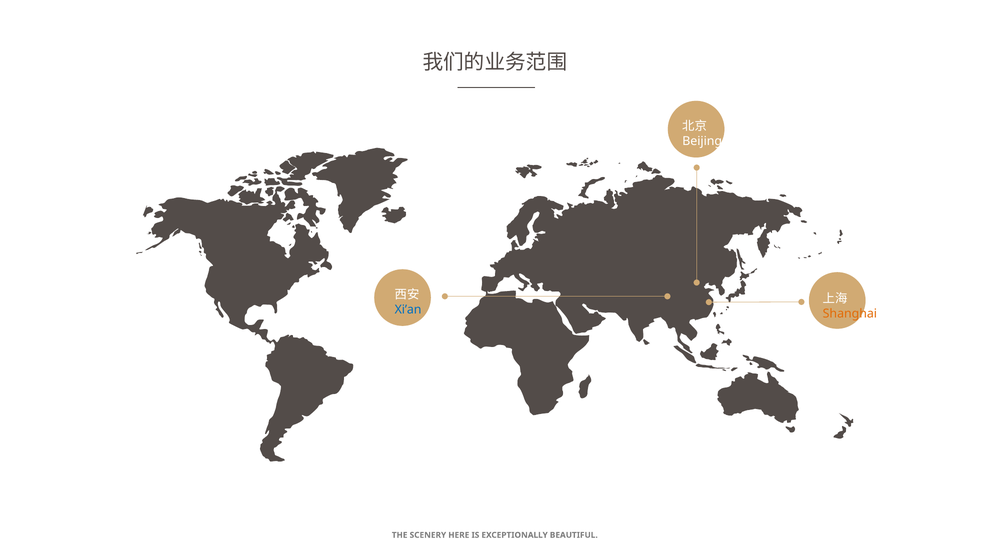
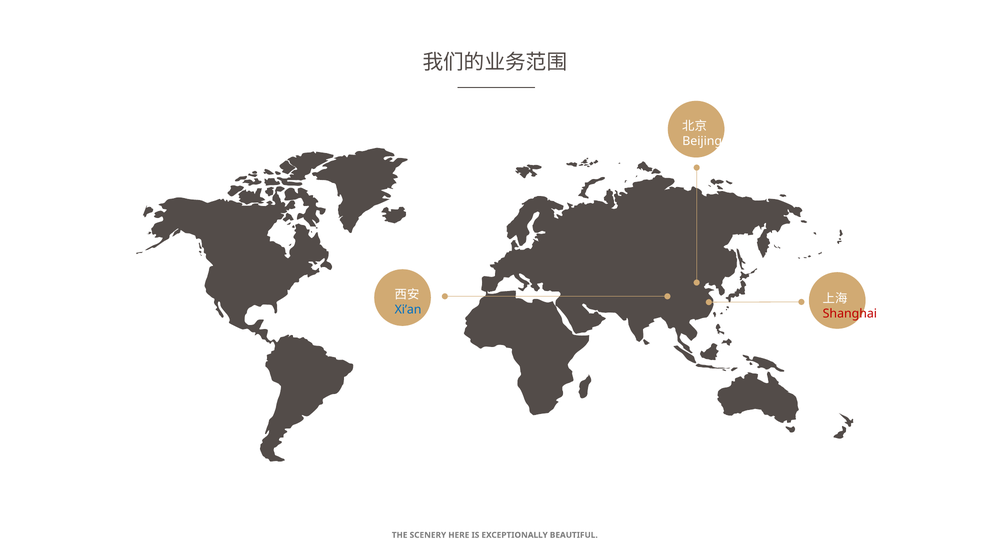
Shanghai colour: orange -> red
